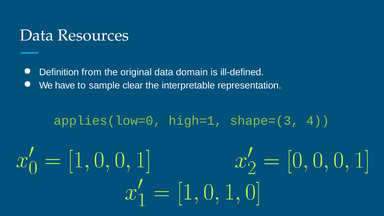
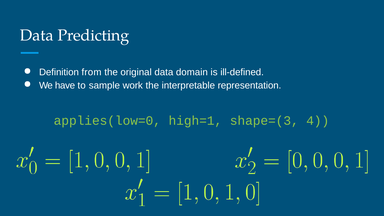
Resources: Resources -> Predicting
clear: clear -> work
